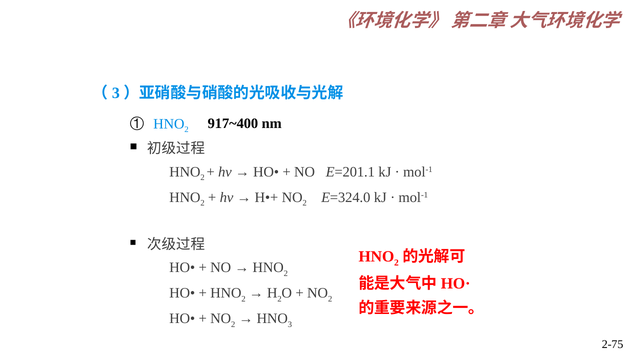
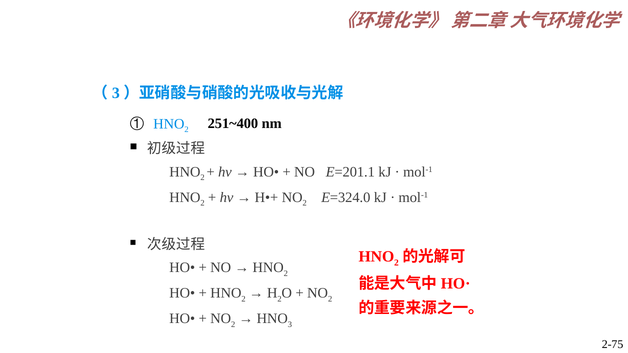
917~400: 917~400 -> 251~400
